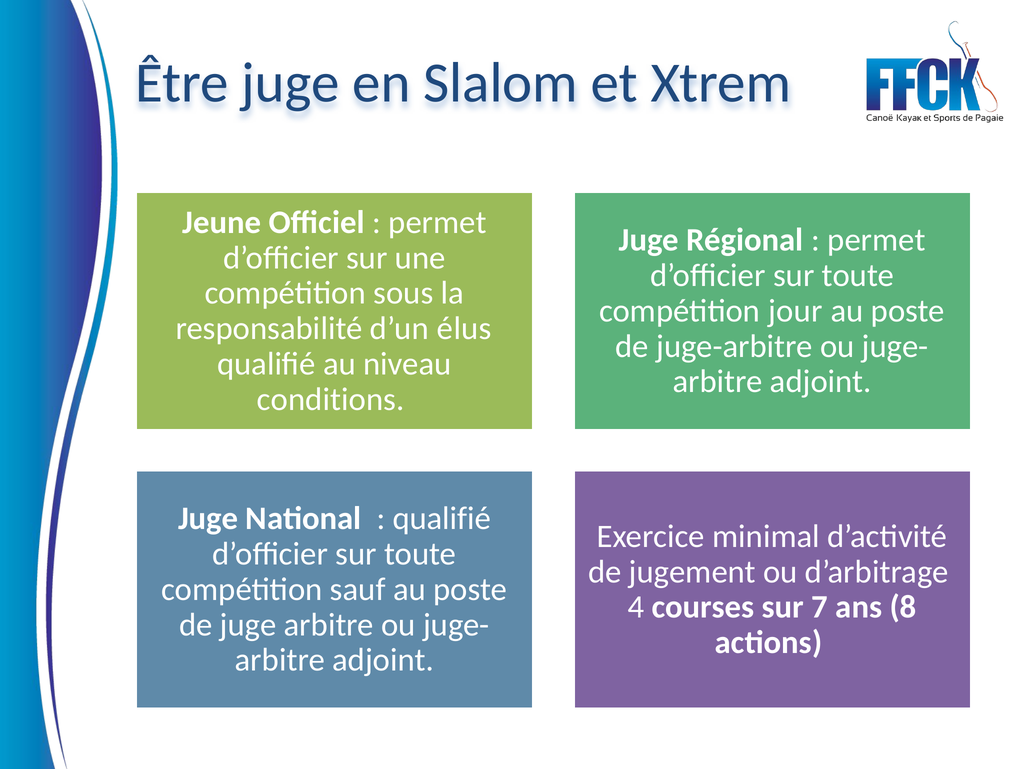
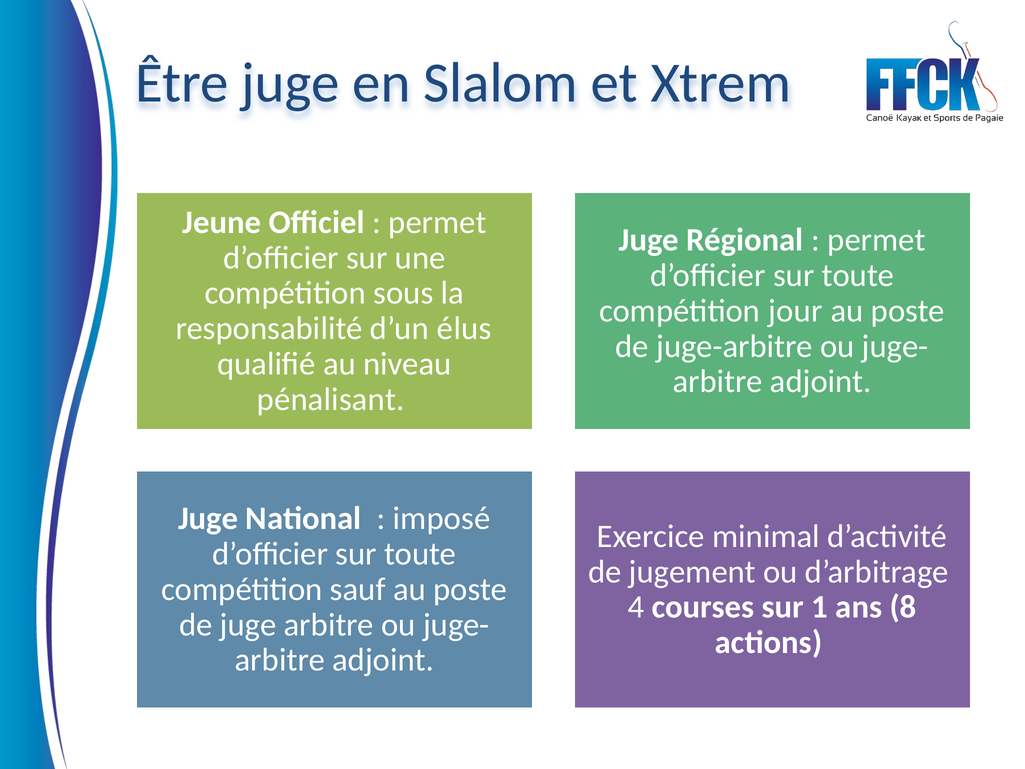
conditions: conditions -> pénalisant
qualifié at (442, 519): qualifié -> imposé
7: 7 -> 1
